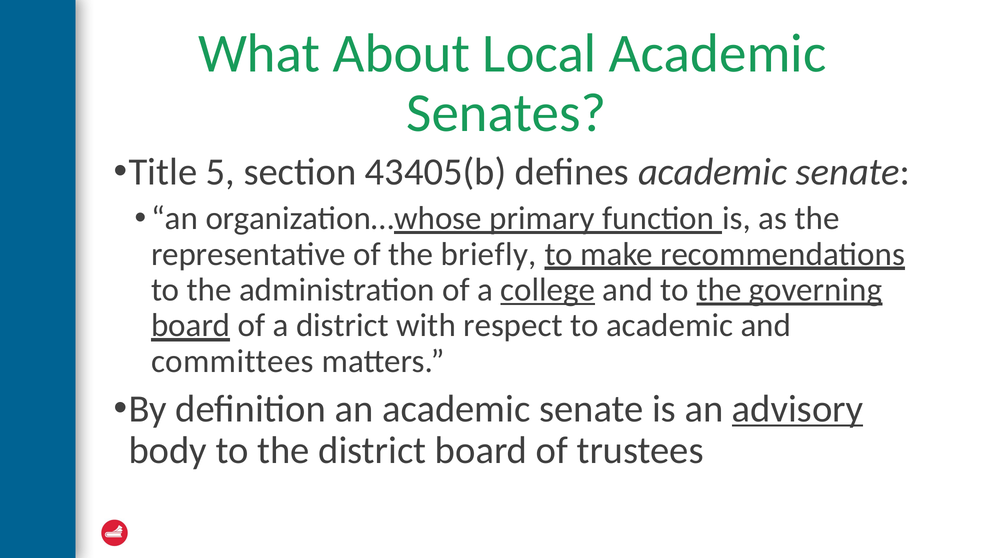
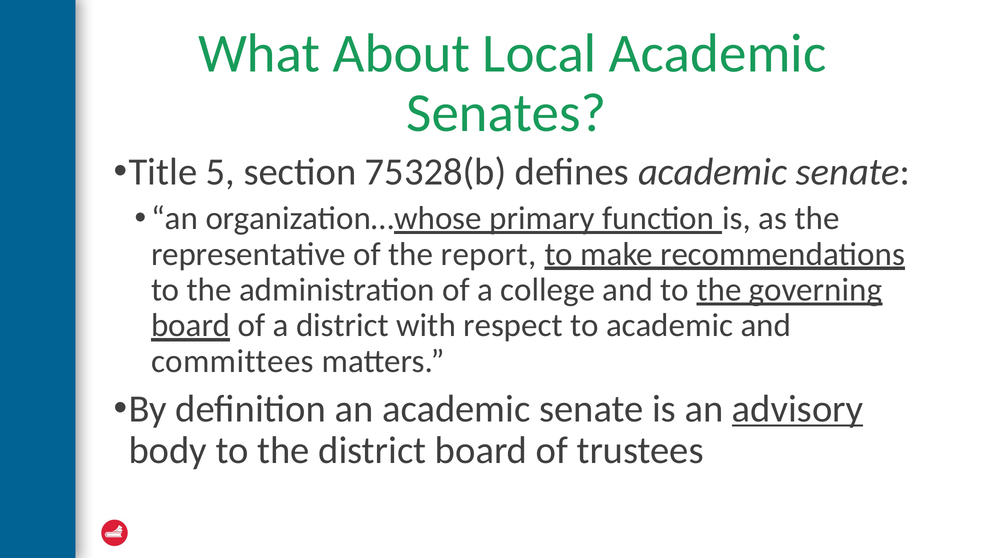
43405(b: 43405(b -> 75328(b
briefly: briefly -> report
college underline: present -> none
